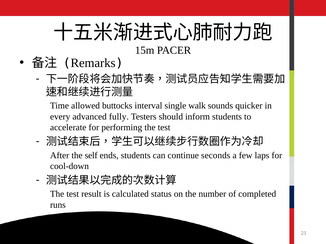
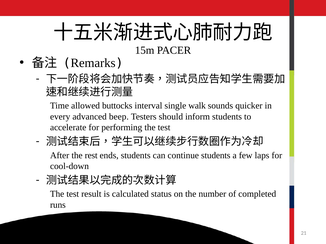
fully: fully -> beep
self: self -> rest
continue seconds: seconds -> students
